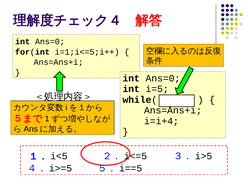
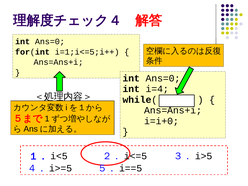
i=5: i=5 -> i=4
i=i+4: i=i+4 -> i=i+0
